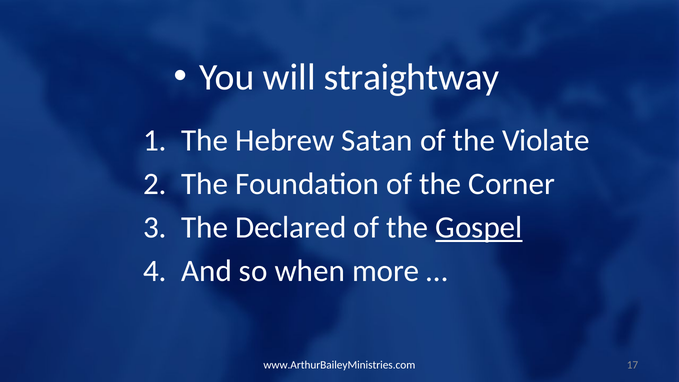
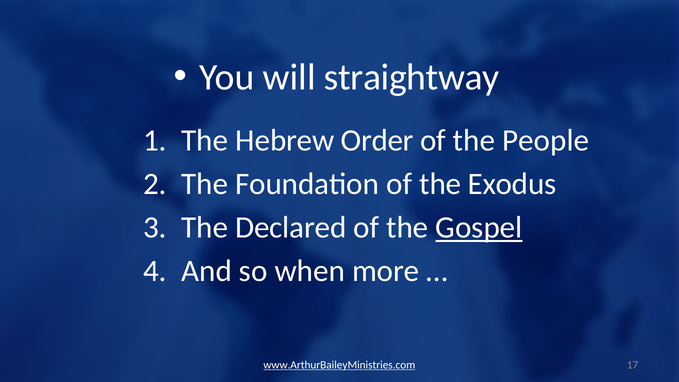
Satan: Satan -> Order
Violate: Violate -> People
Corner: Corner -> Exodus
www.ArthurBaileyMinistries.com underline: none -> present
